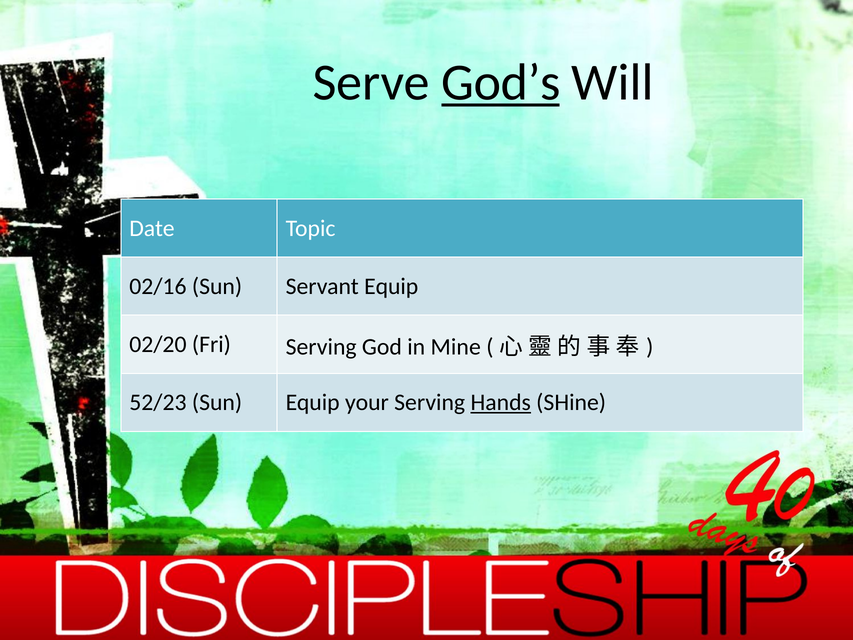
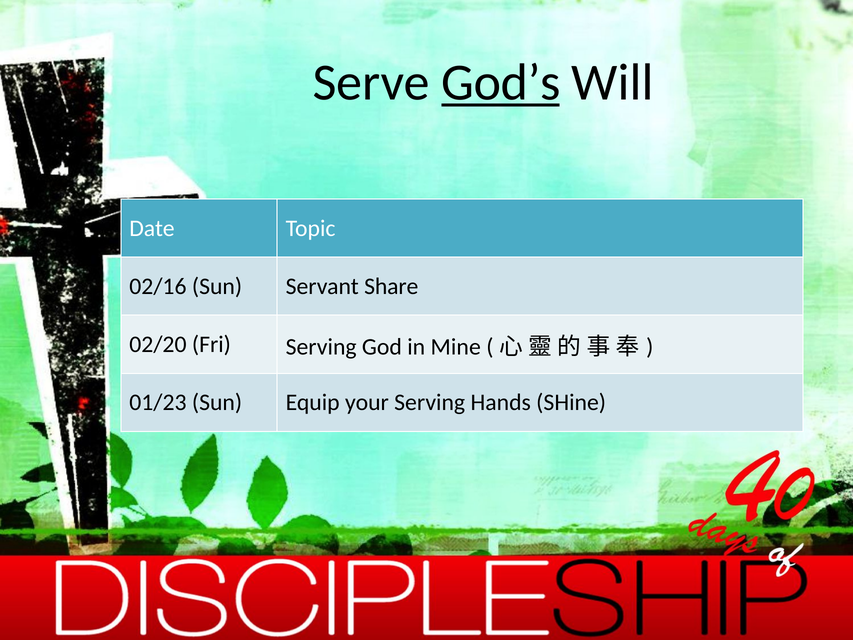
Servant Equip: Equip -> Share
52/23: 52/23 -> 01/23
Hands underline: present -> none
